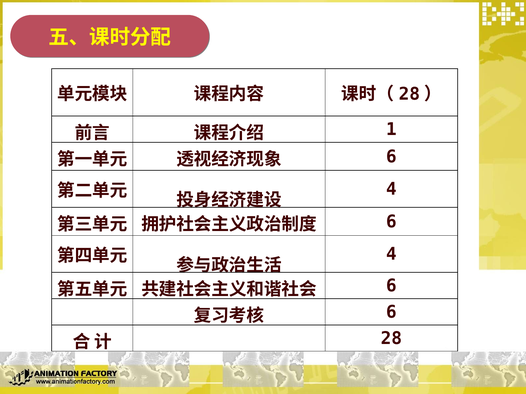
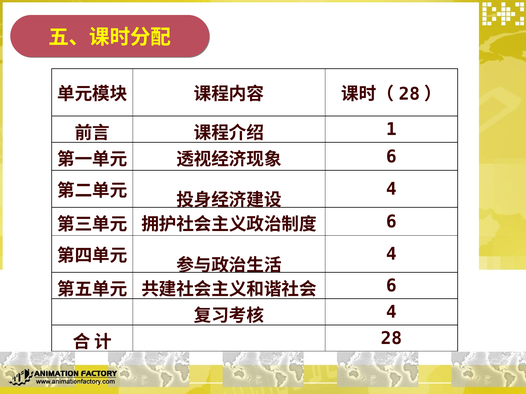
6 at (391, 312): 6 -> 4
